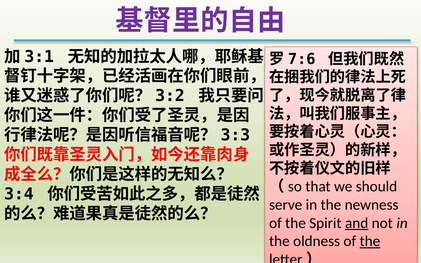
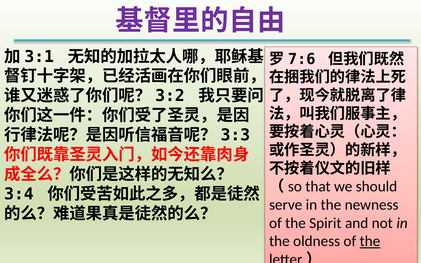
and underline: present -> none
